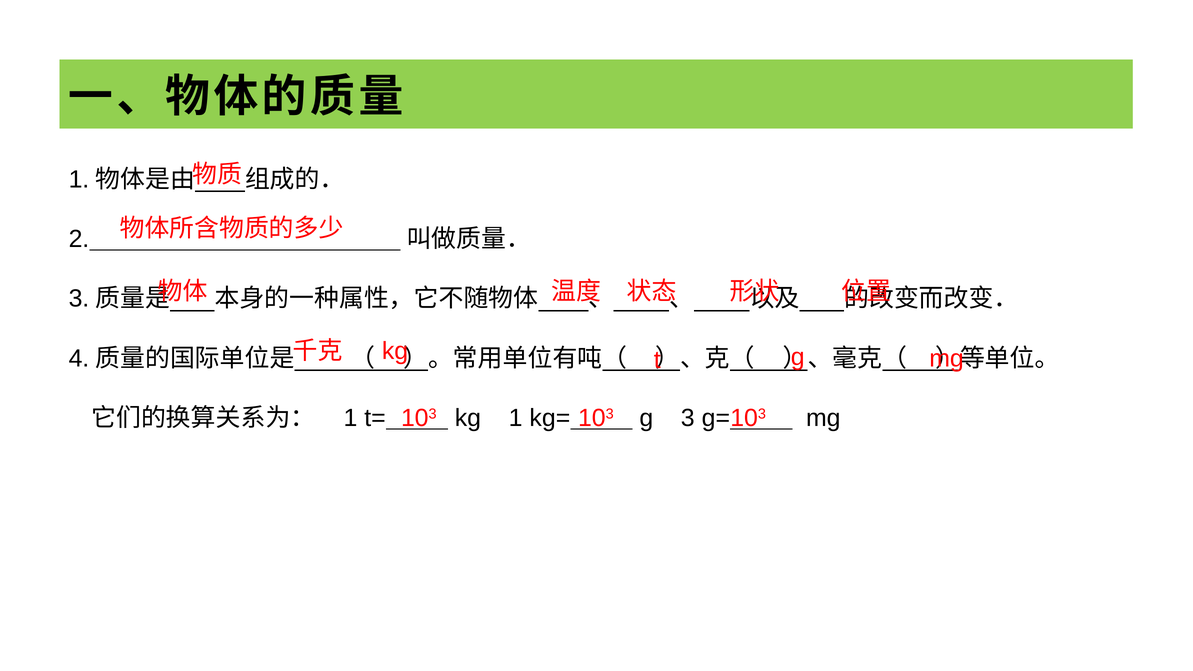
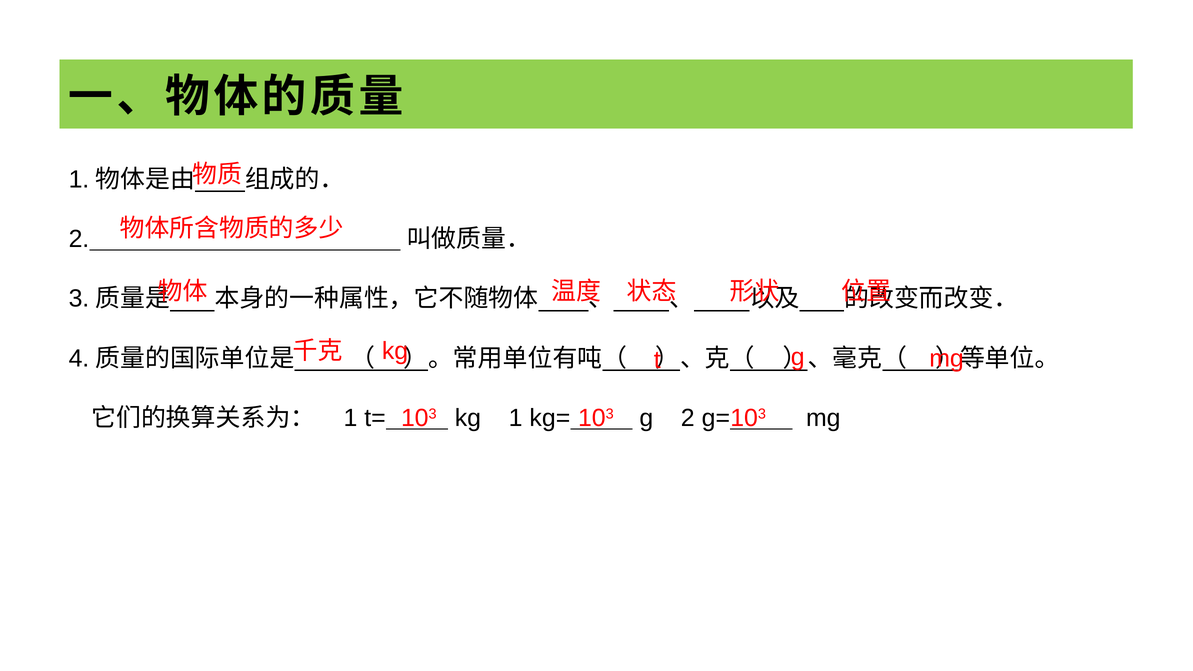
g 3: 3 -> 2
